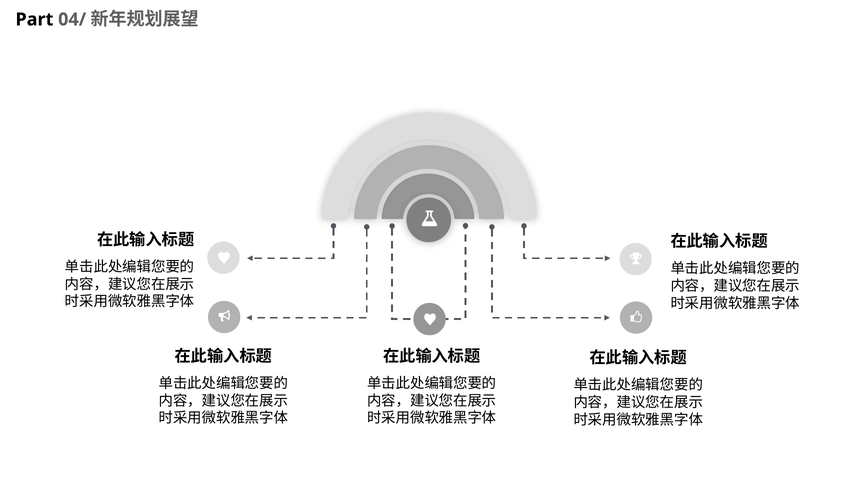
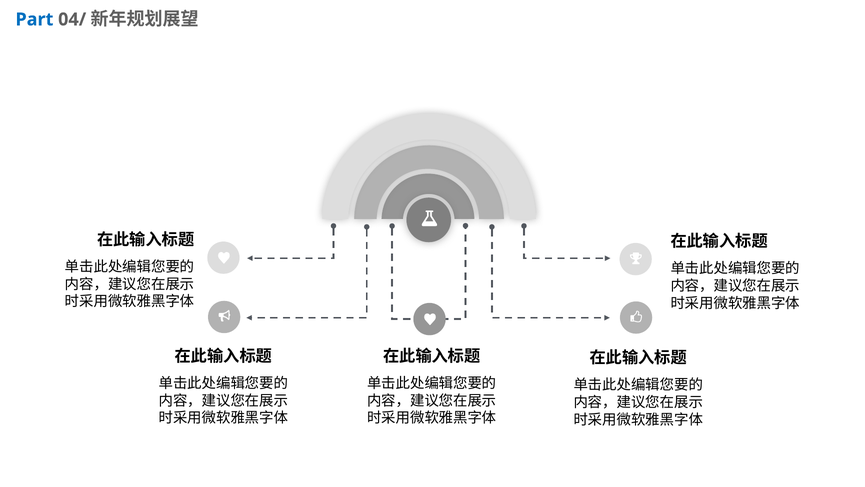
Part colour: black -> blue
